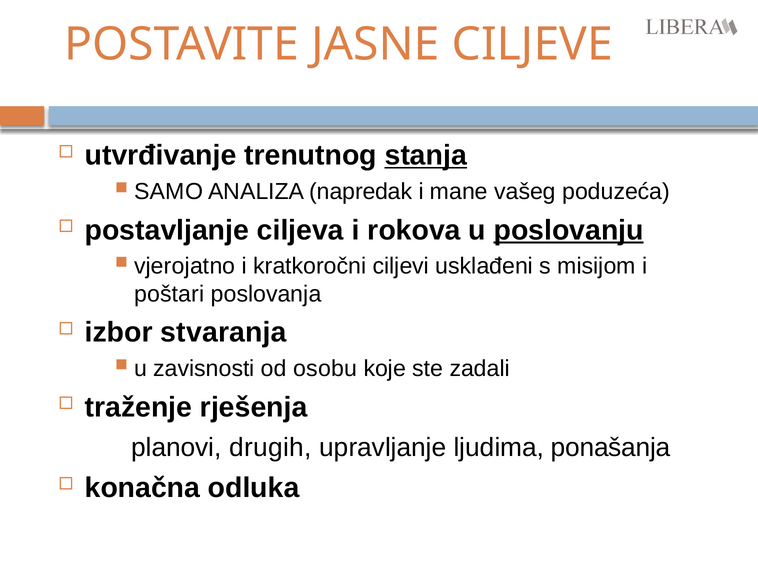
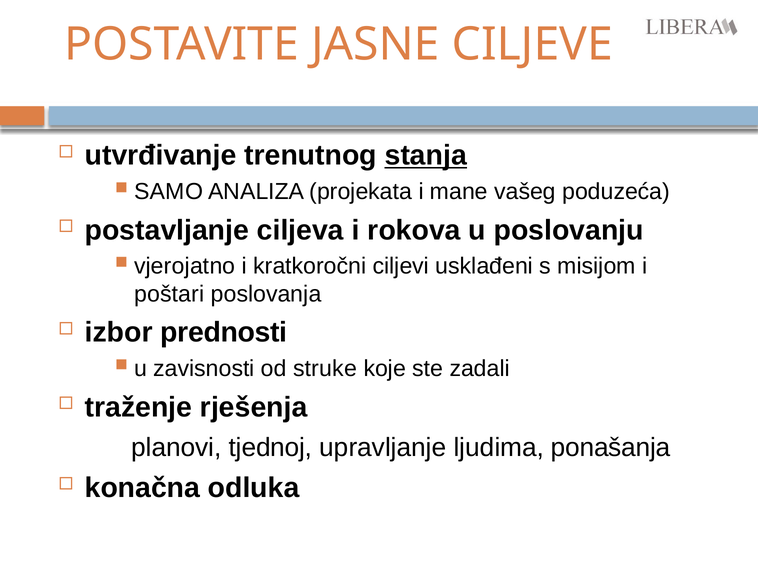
napredak: napredak -> projekata
poslovanju underline: present -> none
stvaranja: stvaranja -> prednosti
osobu: osobu -> struke
drugih: drugih -> tjednoj
